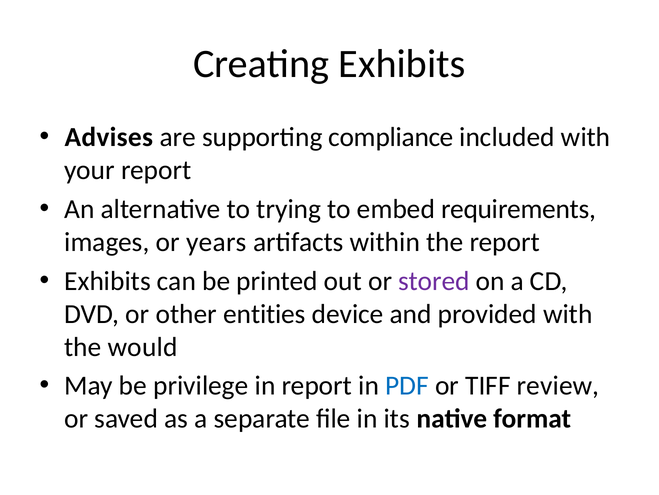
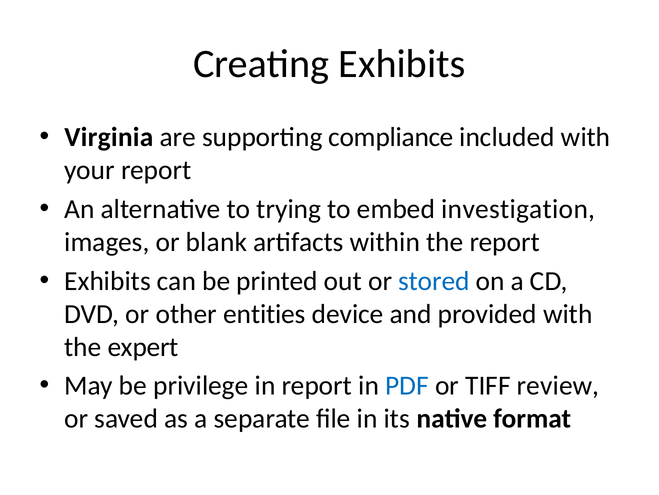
Advises: Advises -> Virginia
requirements: requirements -> investigation
years: years -> blank
stored colour: purple -> blue
would: would -> expert
